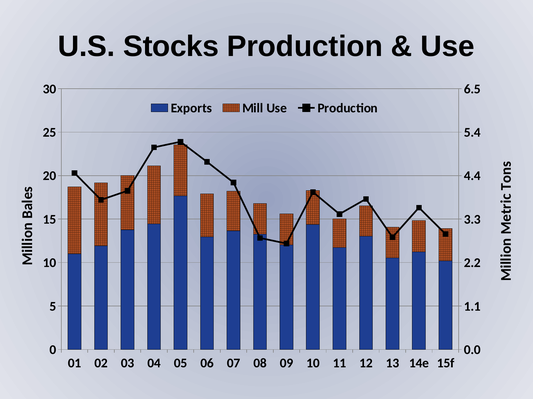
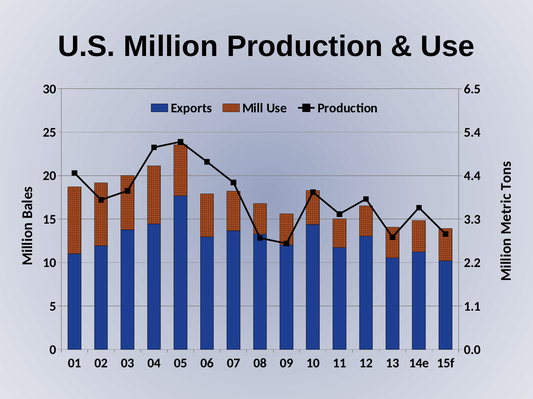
Stocks: Stocks -> Million
